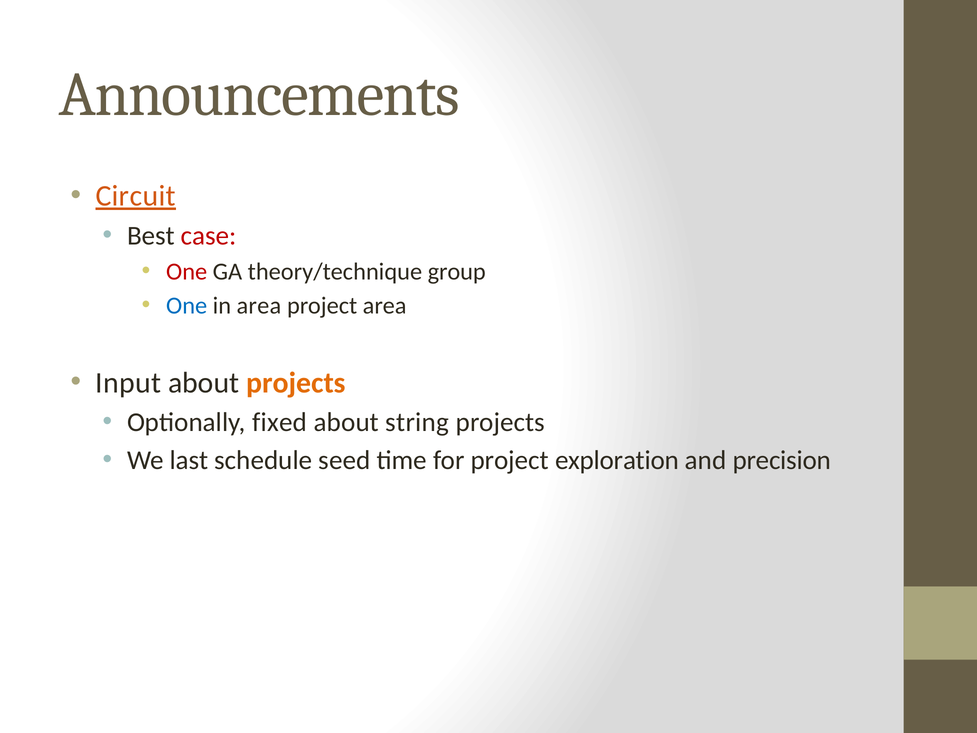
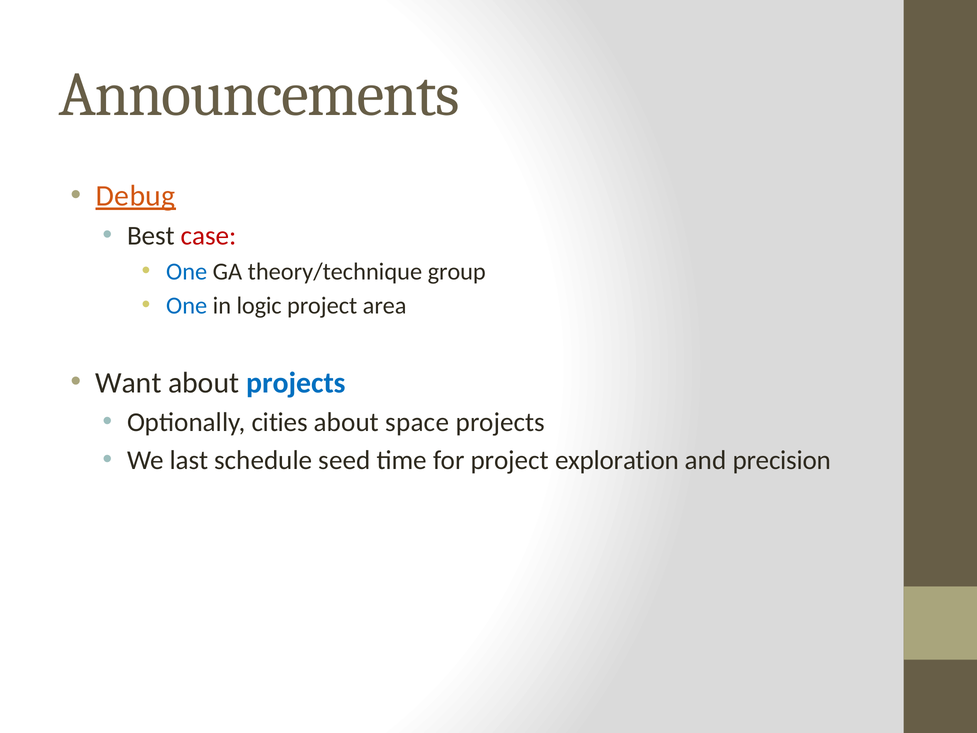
Circuit: Circuit -> Debug
One at (187, 271) colour: red -> blue
in area: area -> logic
Input: Input -> Want
projects at (296, 383) colour: orange -> blue
fixed: fixed -> cities
string: string -> space
